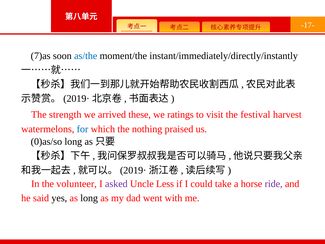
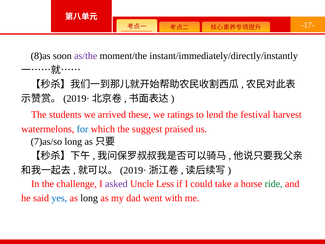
7)as: 7)as -> 8)as
as/the colour: blue -> purple
strength: strength -> students
visit: visit -> lend
nothing: nothing -> suggest
0)as/so: 0)as/so -> 7)as/so
volunteer: volunteer -> challenge
ride colour: purple -> green
yes colour: black -> blue
